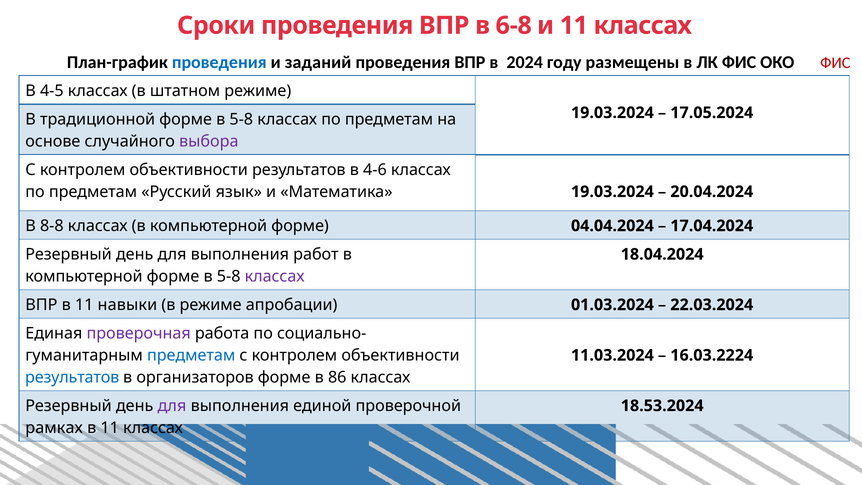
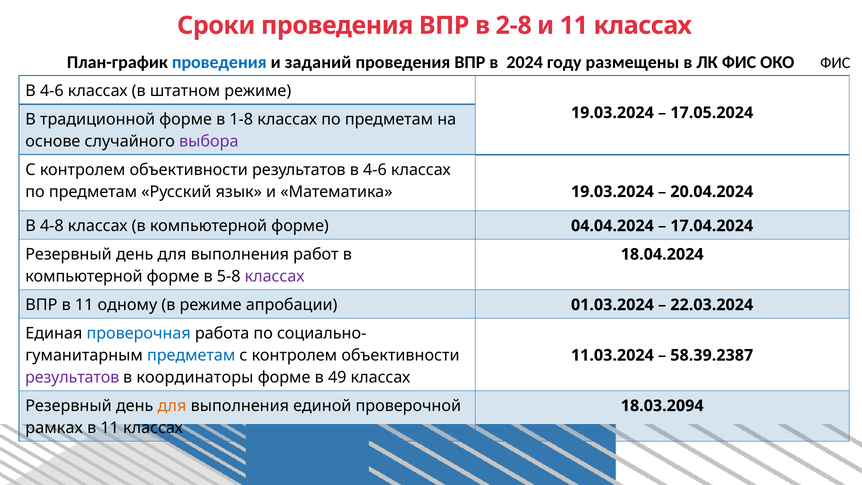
6-8: 6-8 -> 2-8
ФИС at (835, 63) colour: red -> black
4-5 at (52, 91): 4-5 -> 4-6
традиционной форме в 5-8: 5-8 -> 1-8
8-8: 8-8 -> 4-8
навыки: навыки -> одному
проверочная colour: purple -> blue
16.03.2224: 16.03.2224 -> 58.39.2387
результатов at (72, 377) colour: blue -> purple
организаторов: организаторов -> координаторы
86: 86 -> 49
для at (172, 406) colour: purple -> orange
18.53.2024: 18.53.2024 -> 18.03.2094
